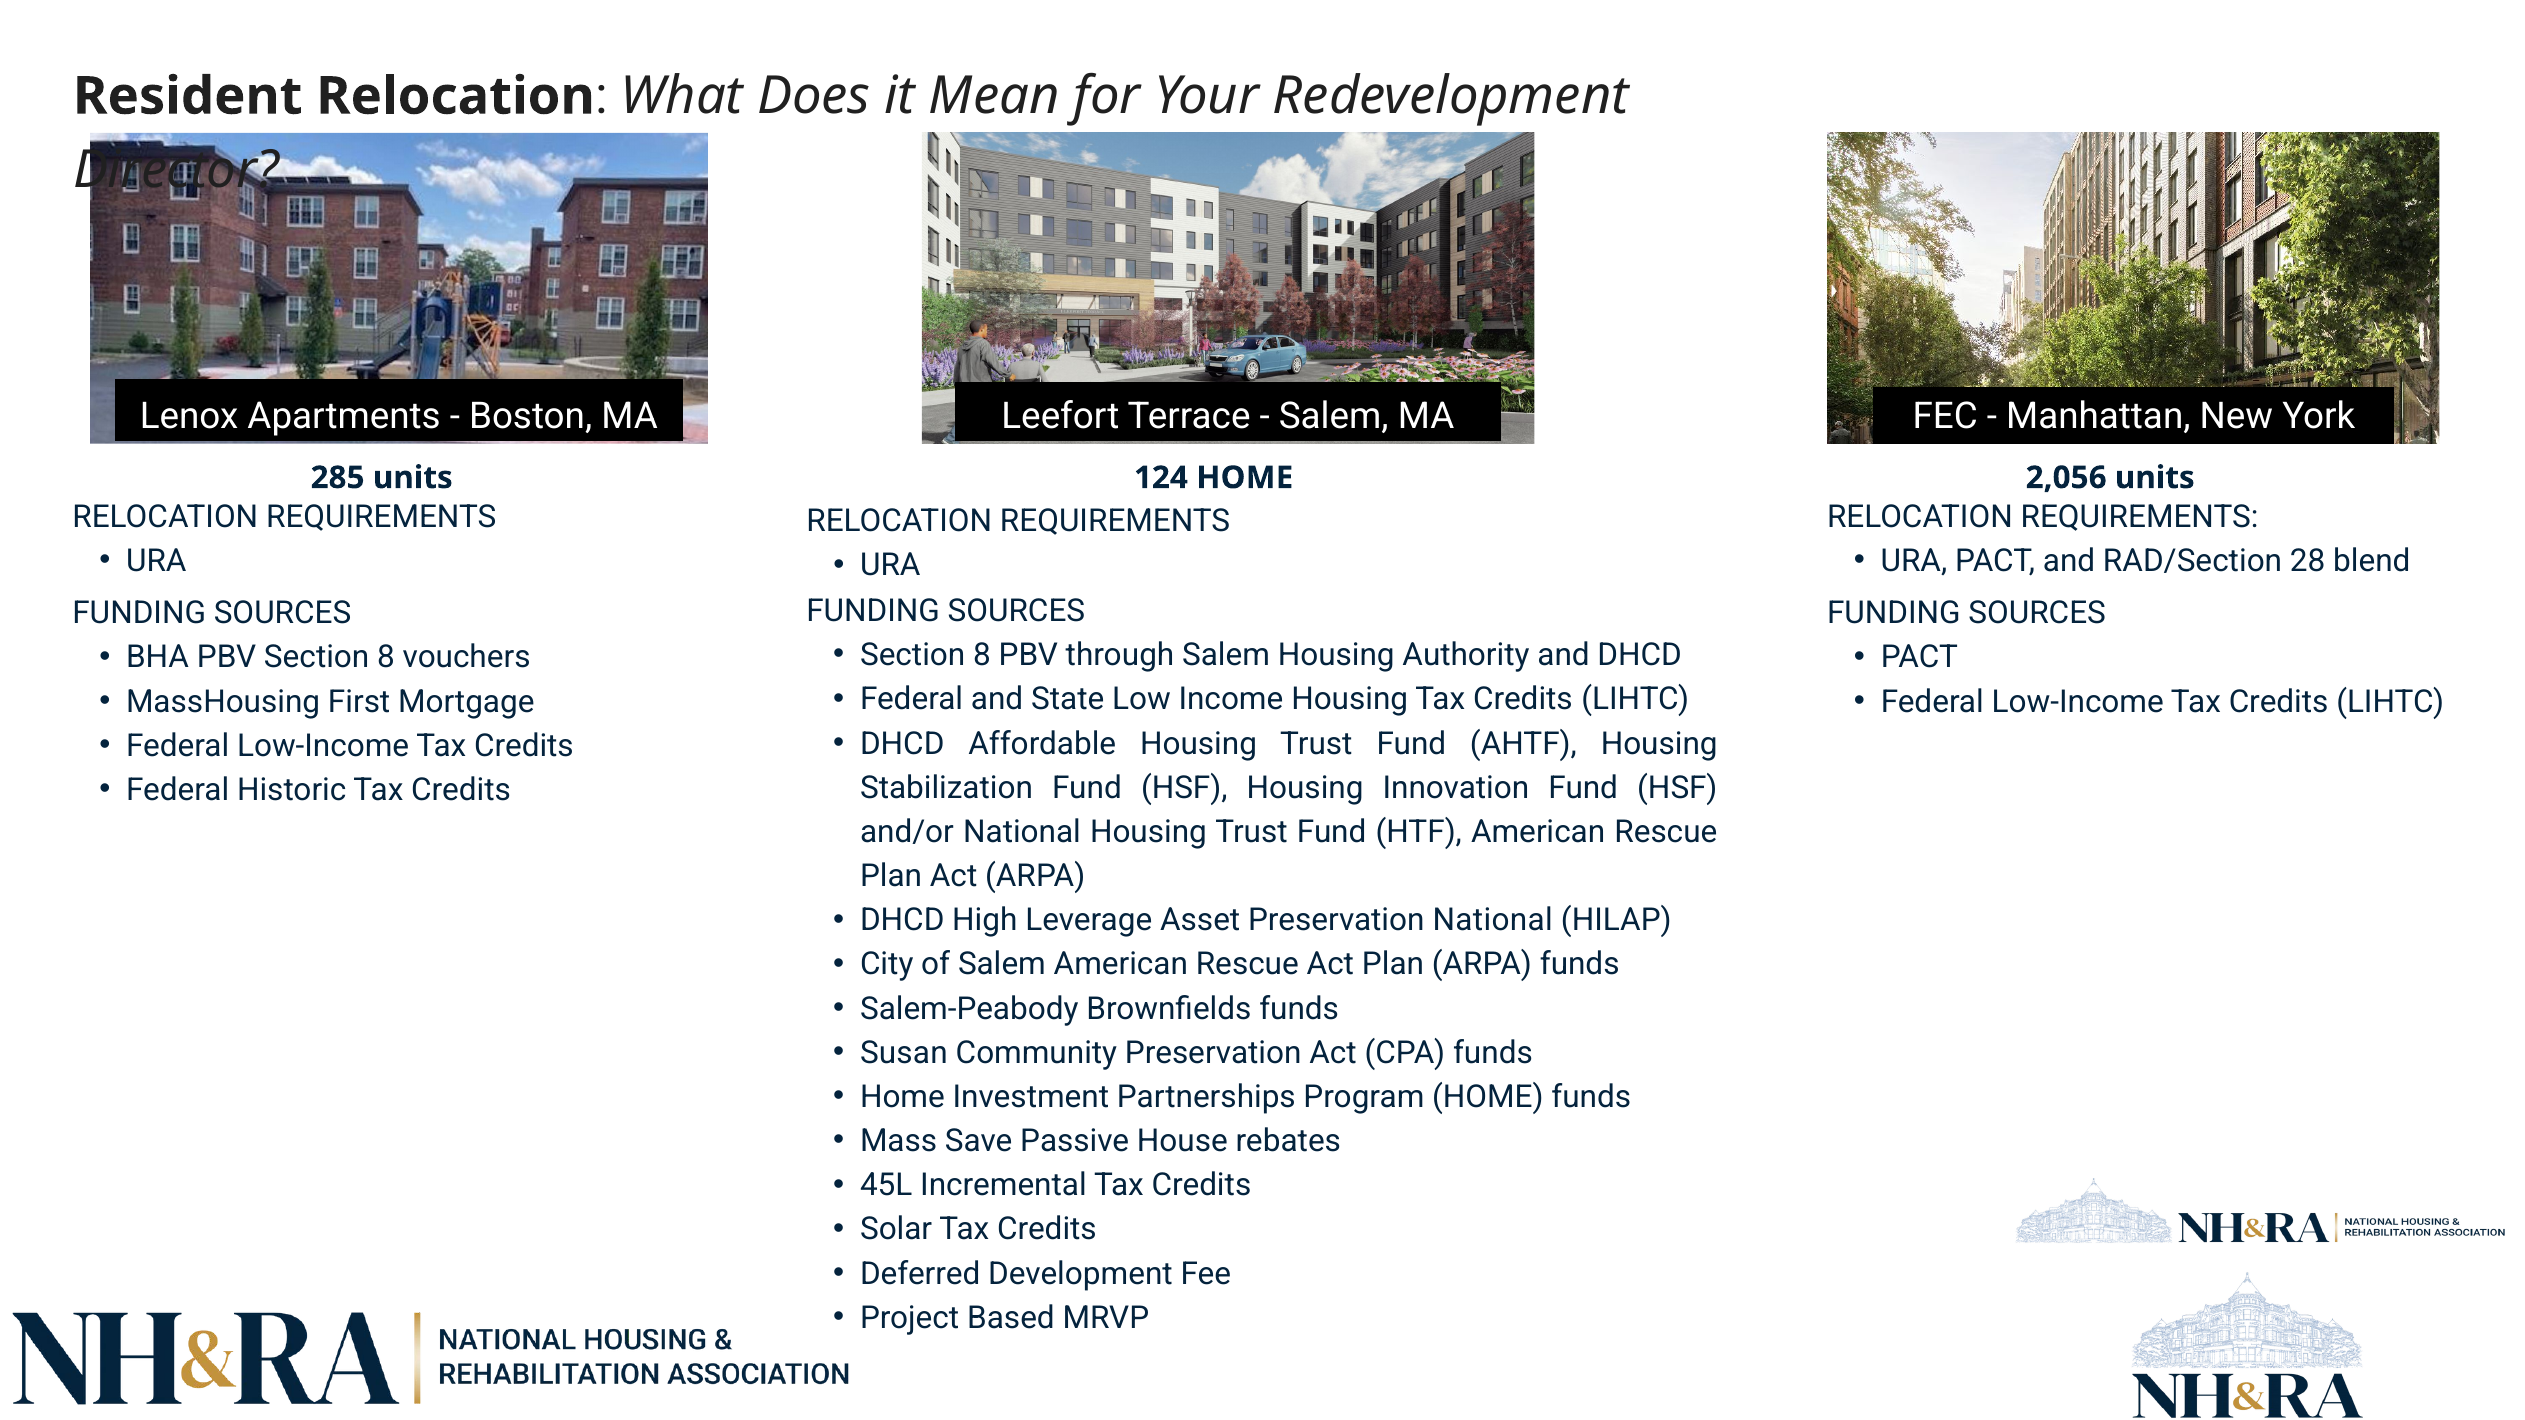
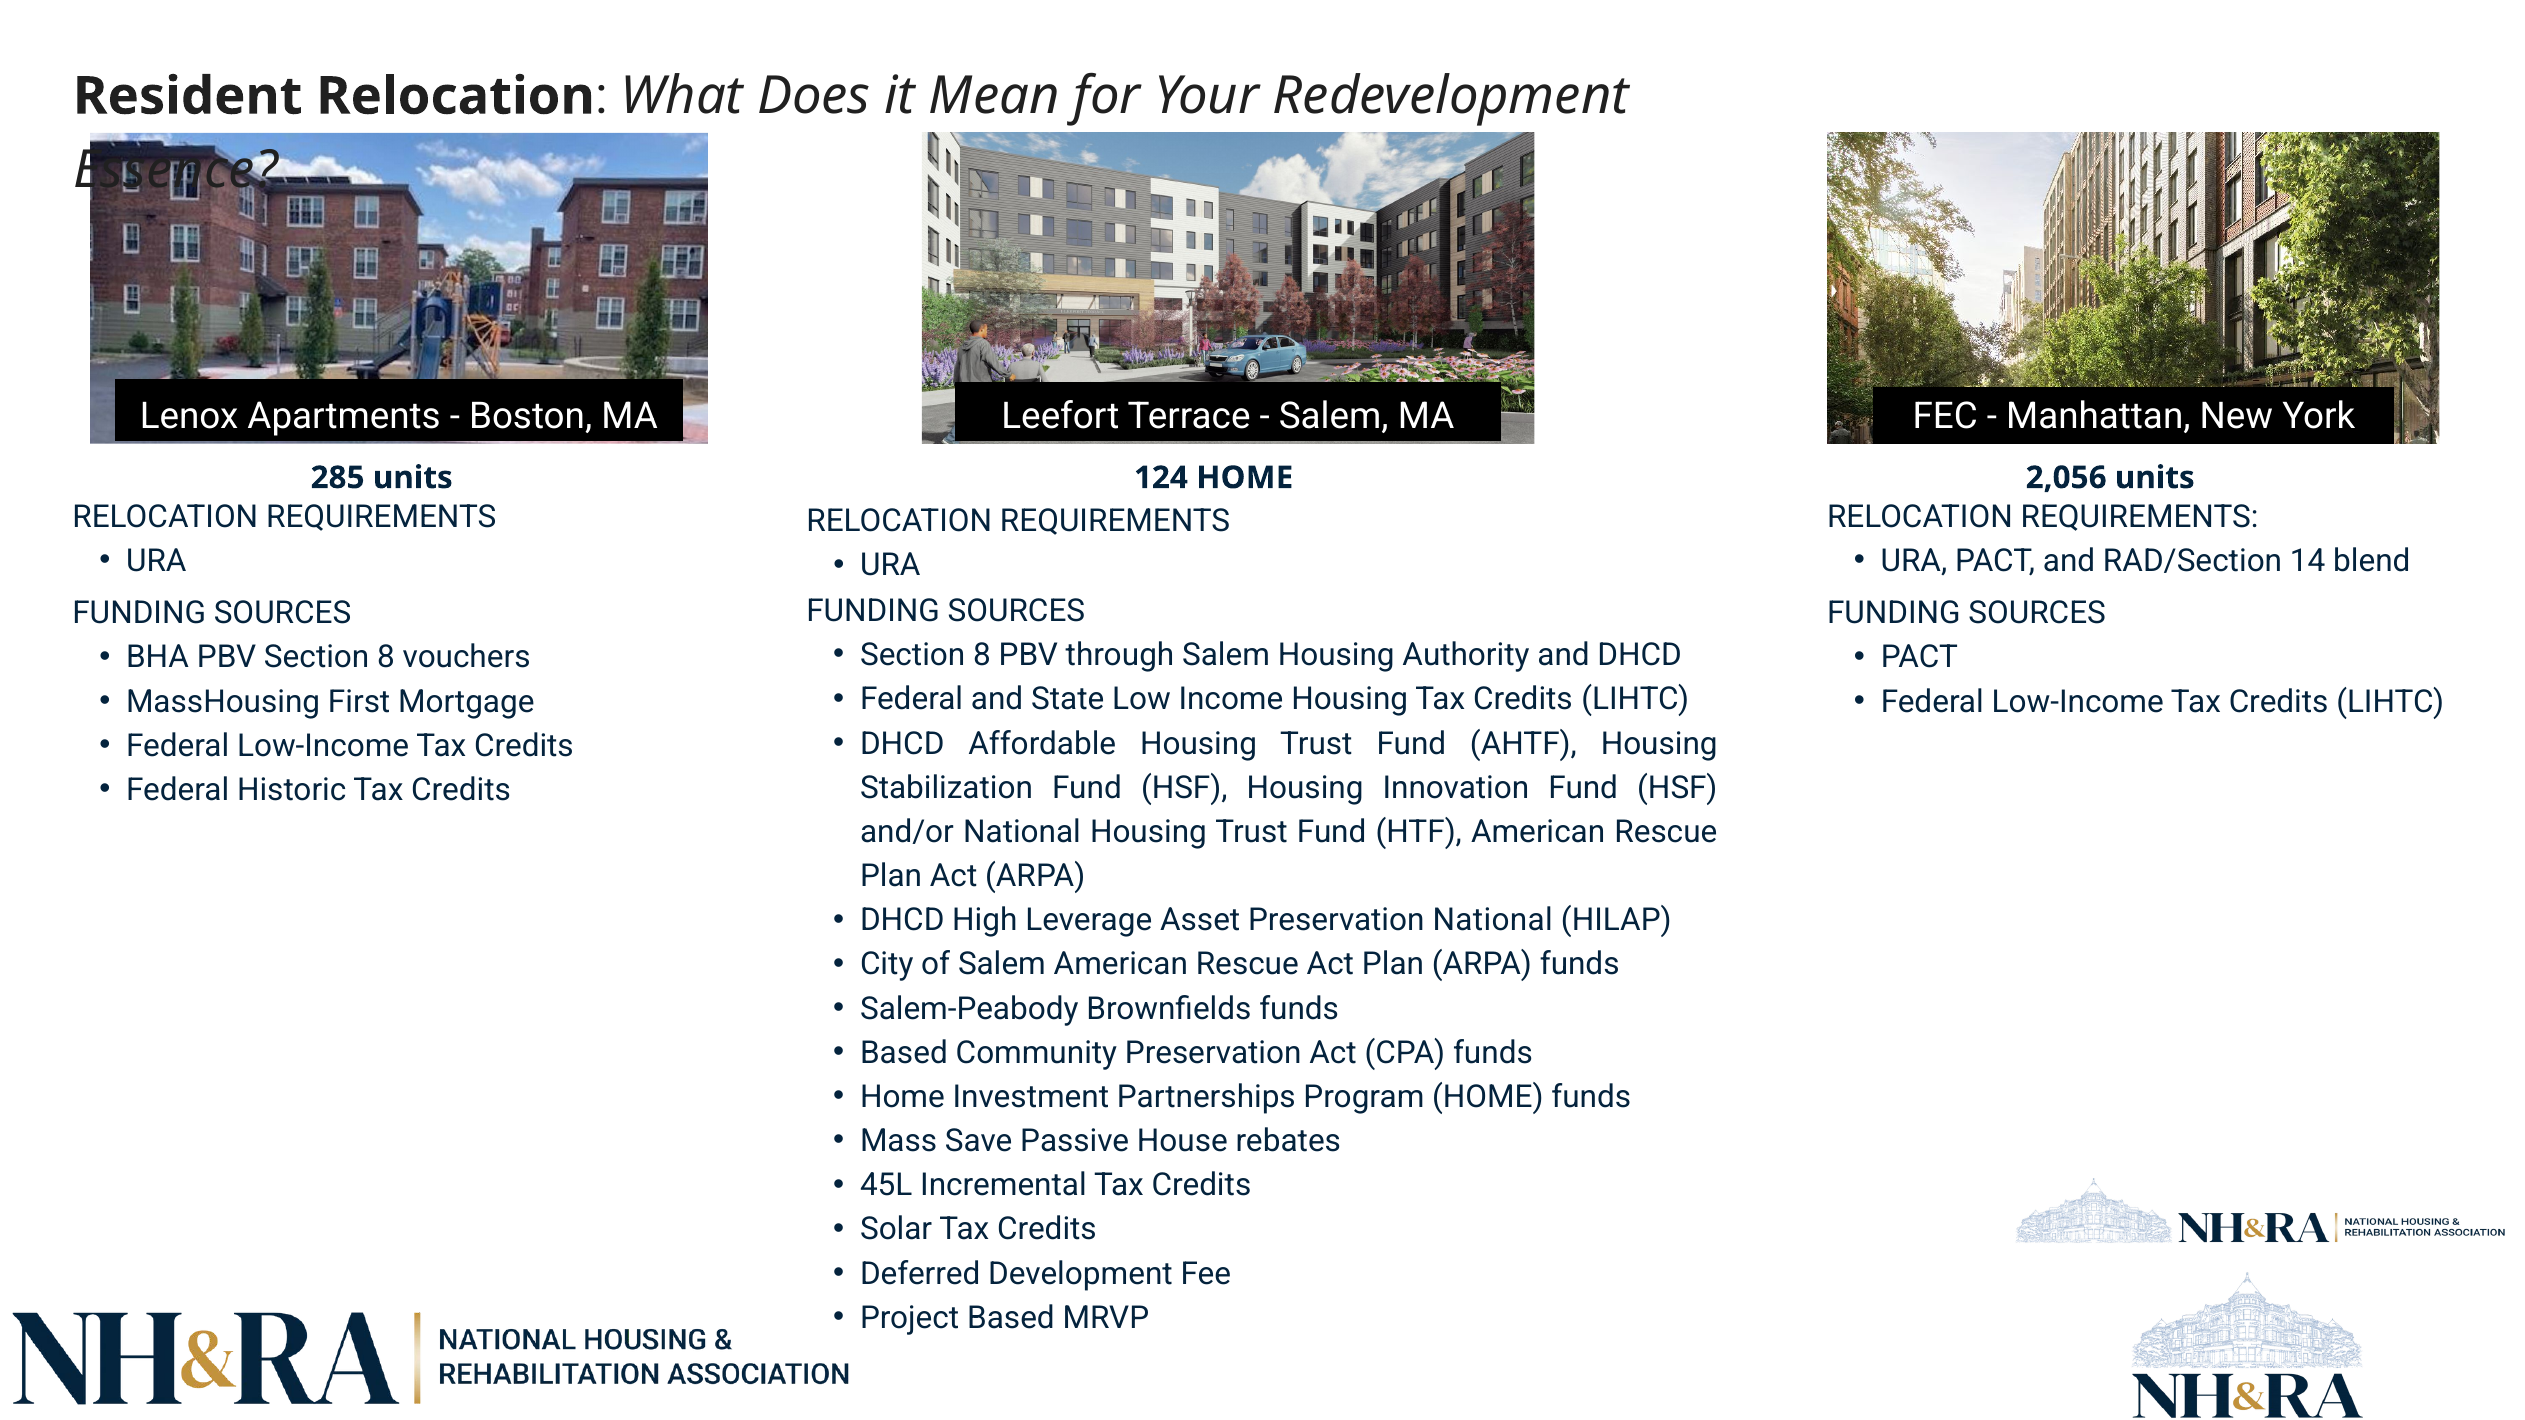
Director: Director -> Essence
28: 28 -> 14
Susan at (904, 1053): Susan -> Based
